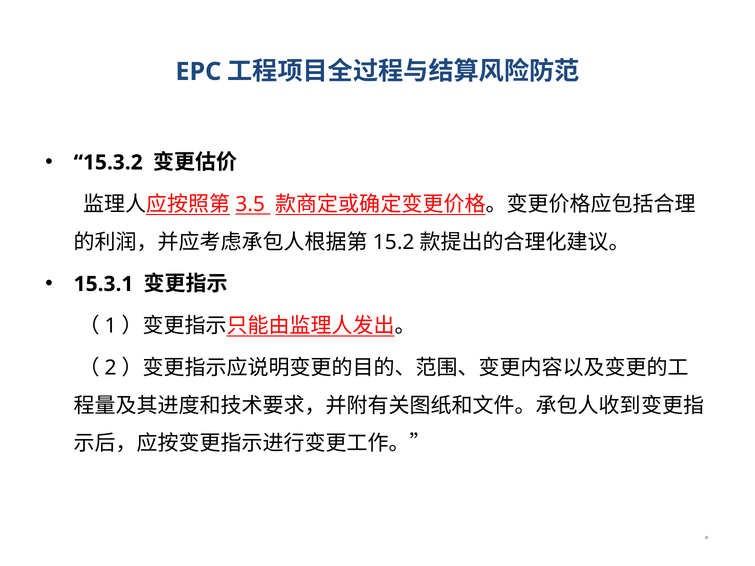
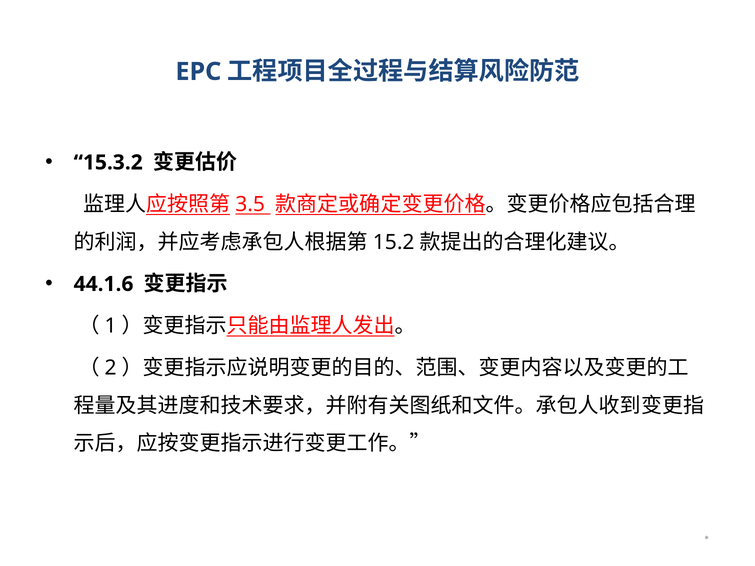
15.3.1: 15.3.1 -> 44.1.6
